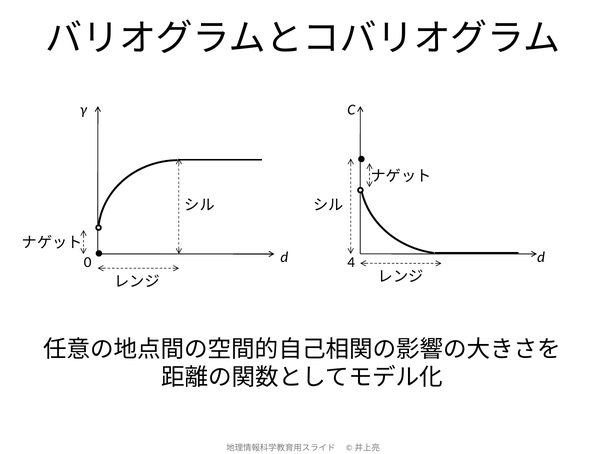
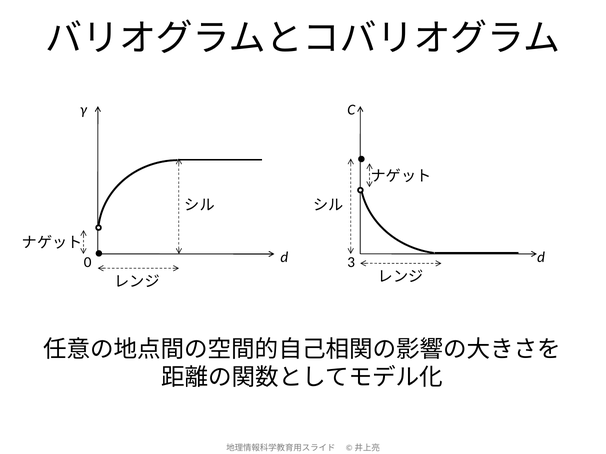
4: 4 -> 3
